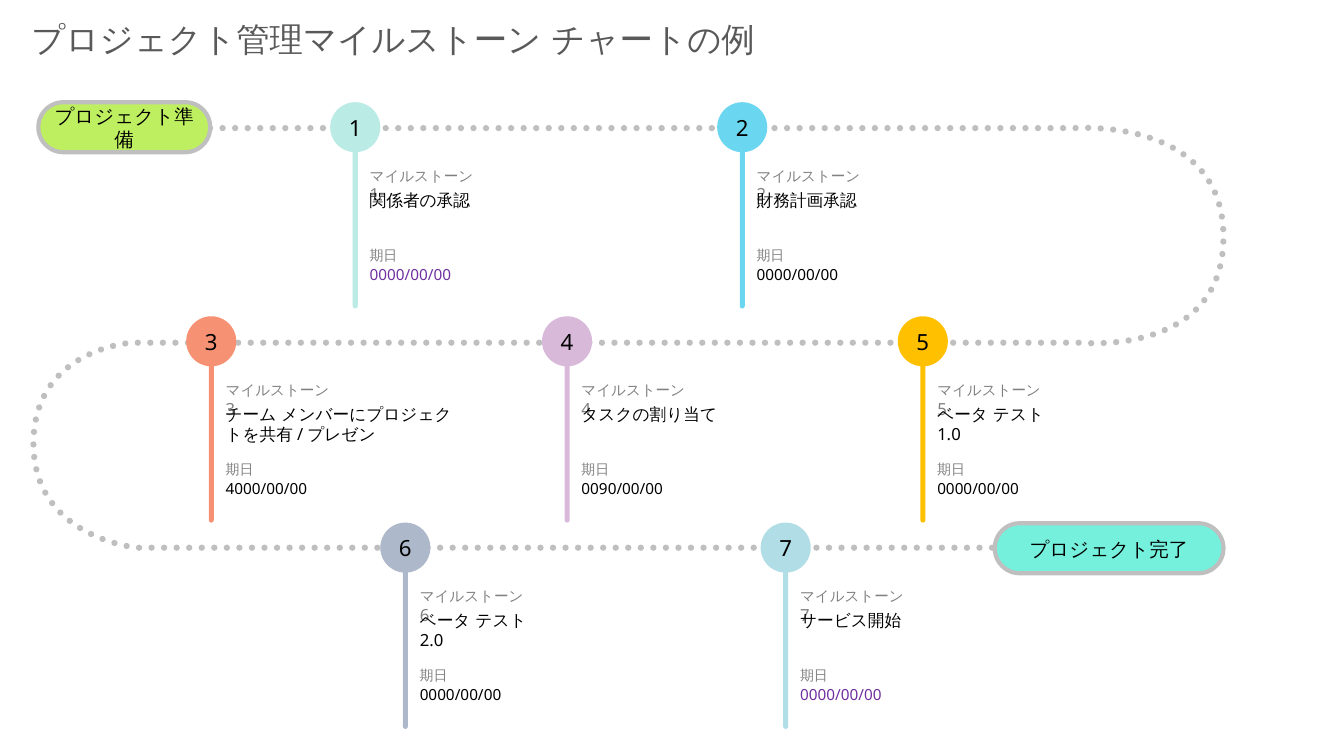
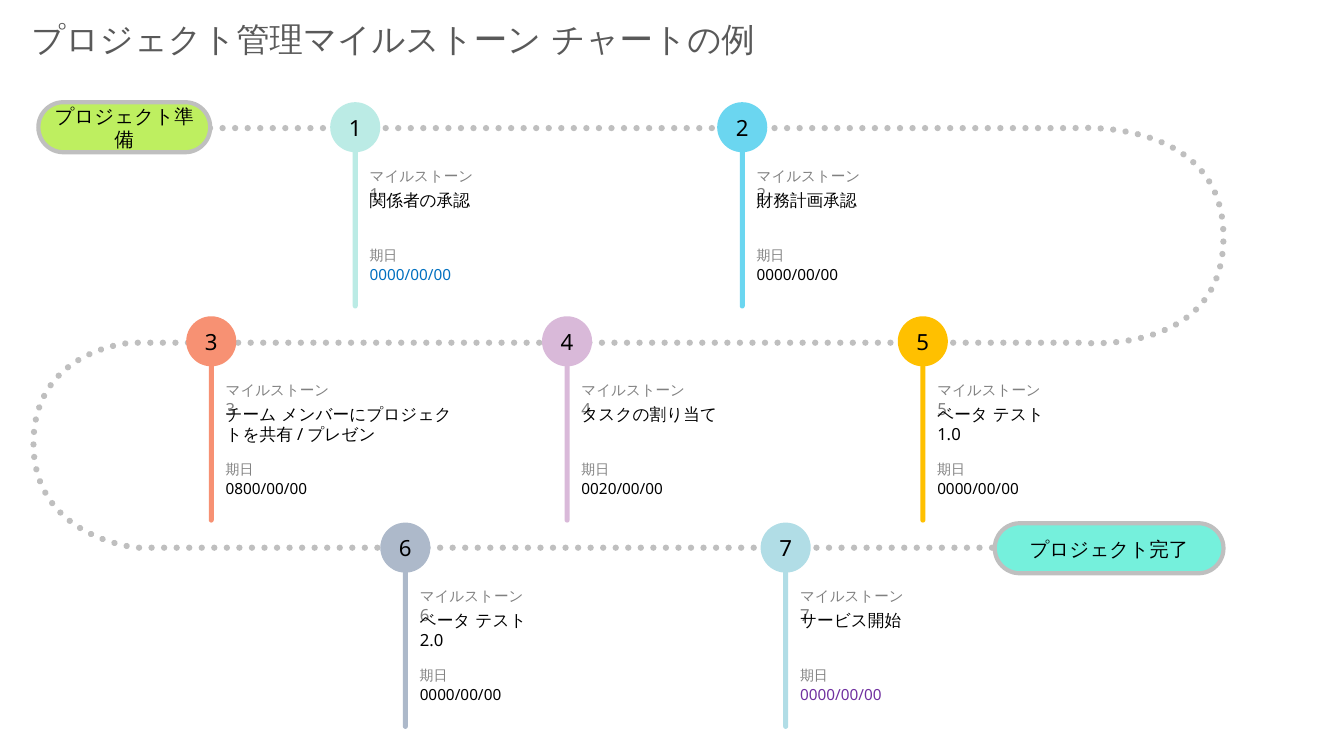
0000/00/00 at (410, 275) colour: purple -> blue
4000/00/00: 4000/00/00 -> 0800/00/00
0090/00/00: 0090/00/00 -> 0020/00/00
